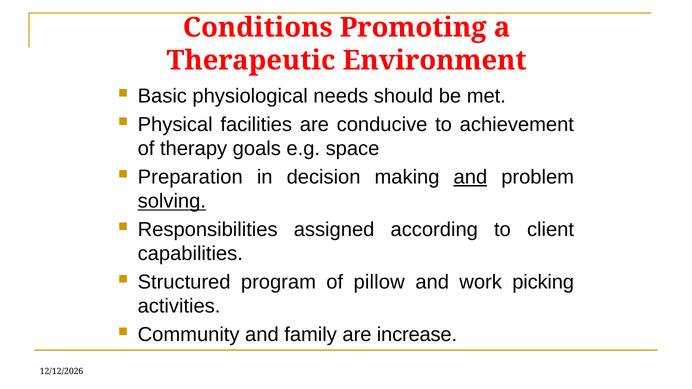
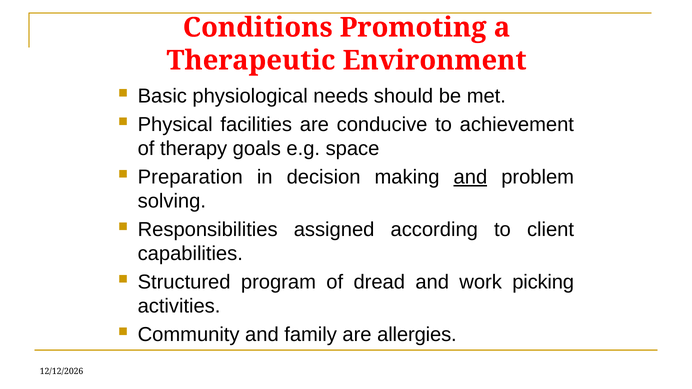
solving underline: present -> none
pillow: pillow -> dread
increase: increase -> allergies
